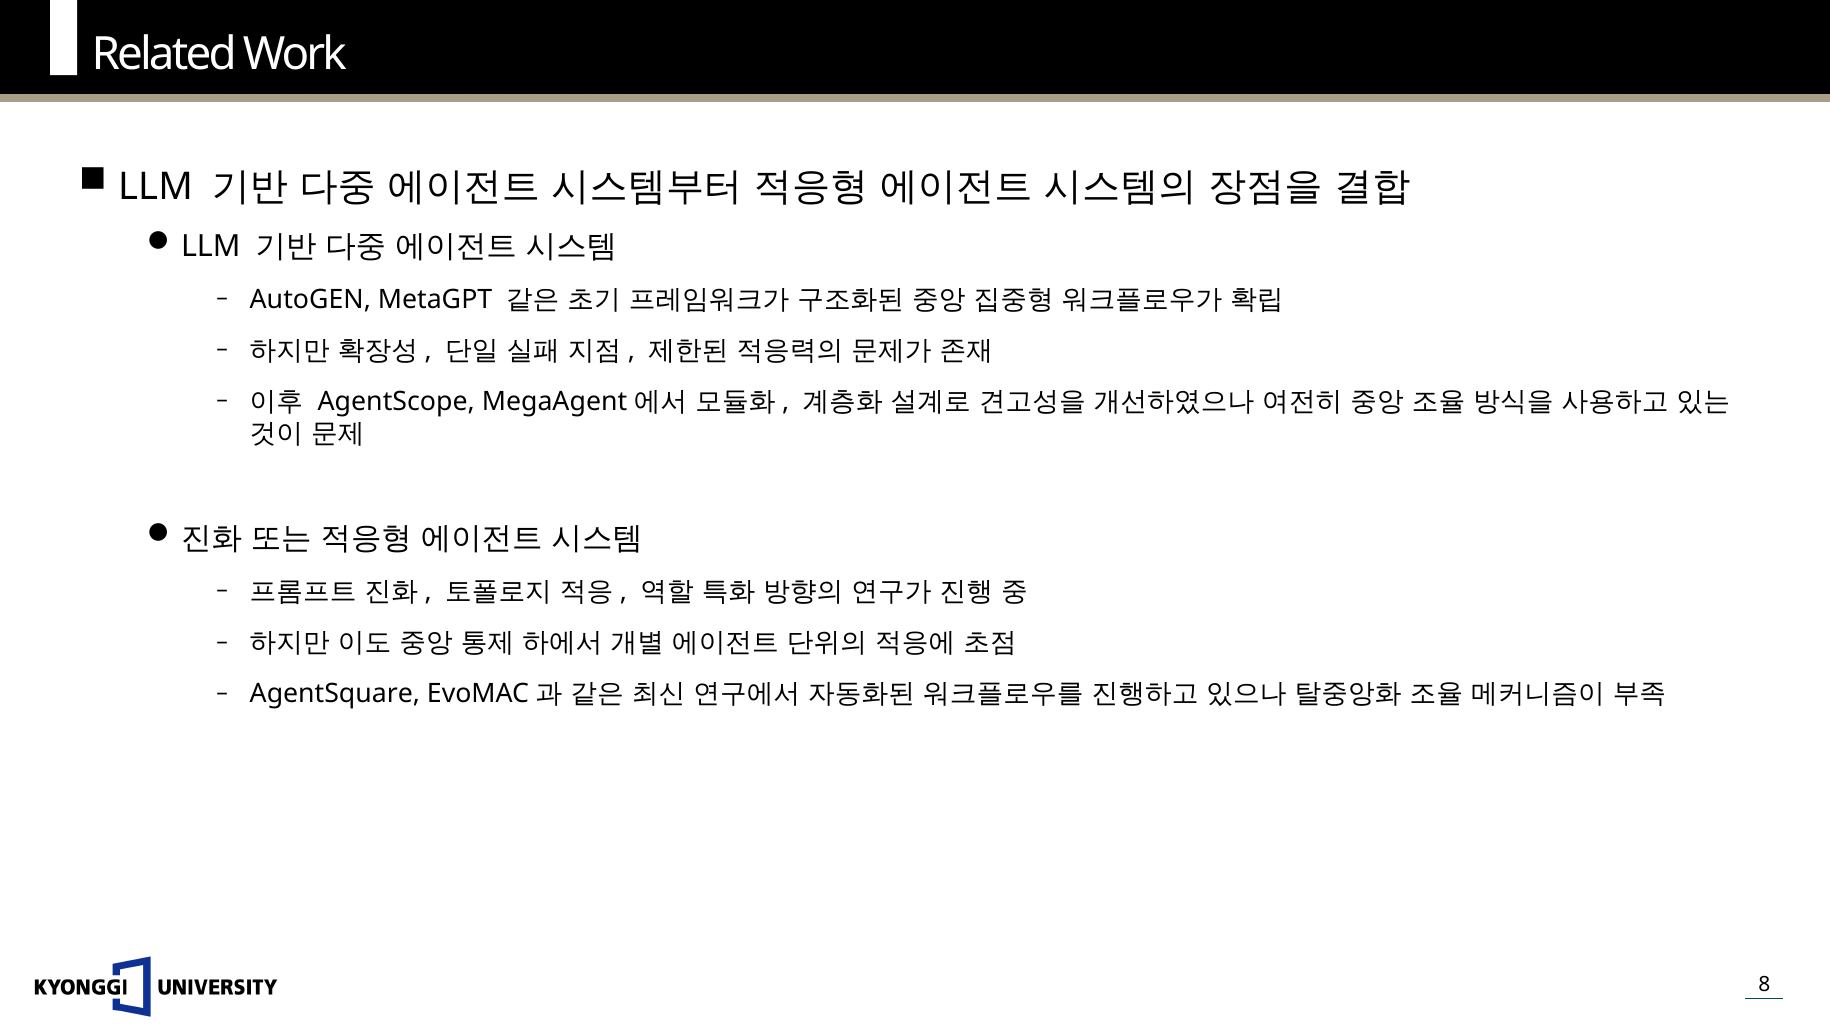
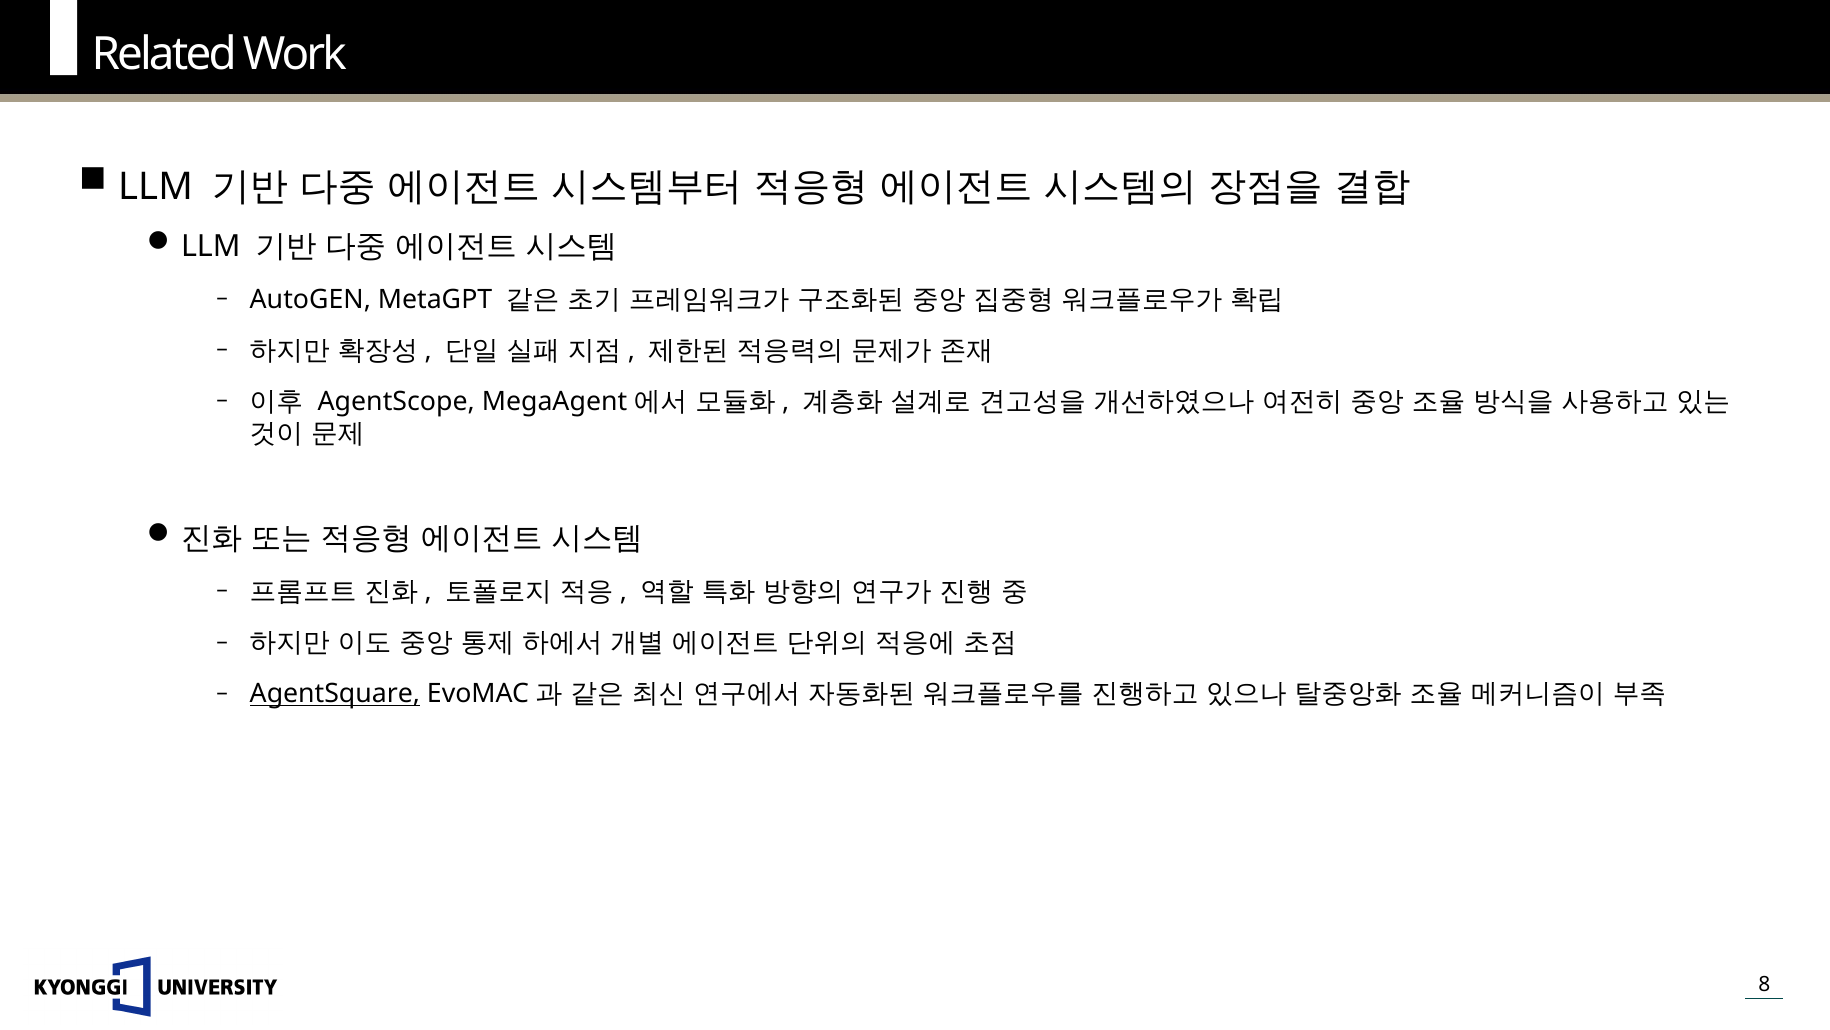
AgentSquare underline: none -> present
